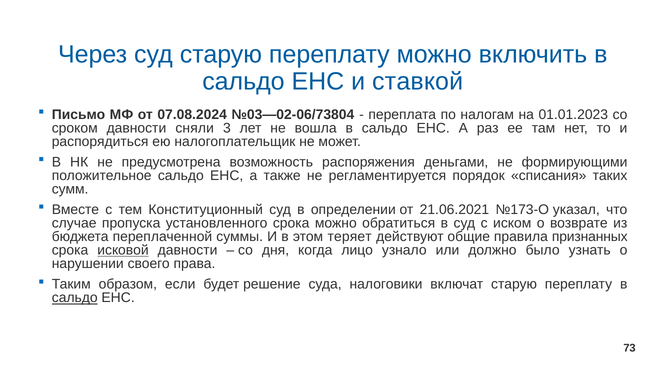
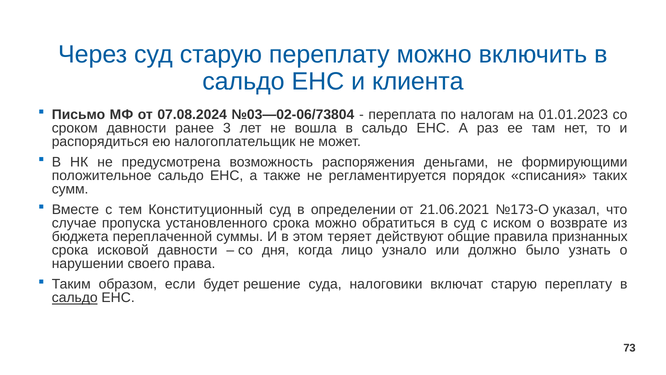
ставкой: ставкой -> клиента
сняли: сняли -> ранее
исковой underline: present -> none
